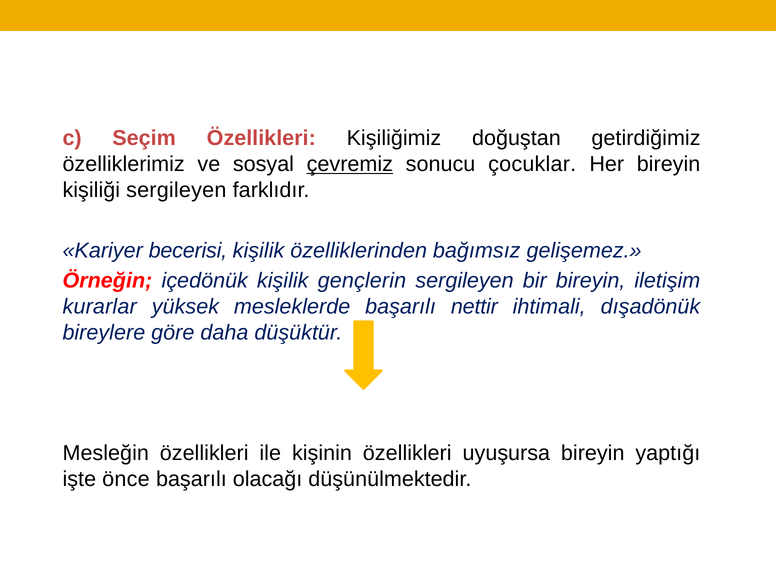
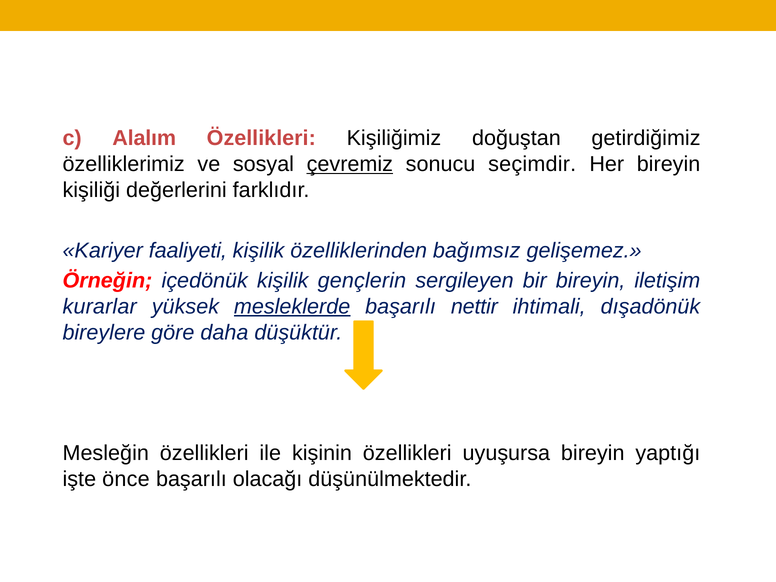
Seçim: Seçim -> Alalım
çocuklar: çocuklar -> seçimdir
kişiliği sergileyen: sergileyen -> değerlerini
becerisi: becerisi -> faaliyeti
mesleklerde underline: none -> present
